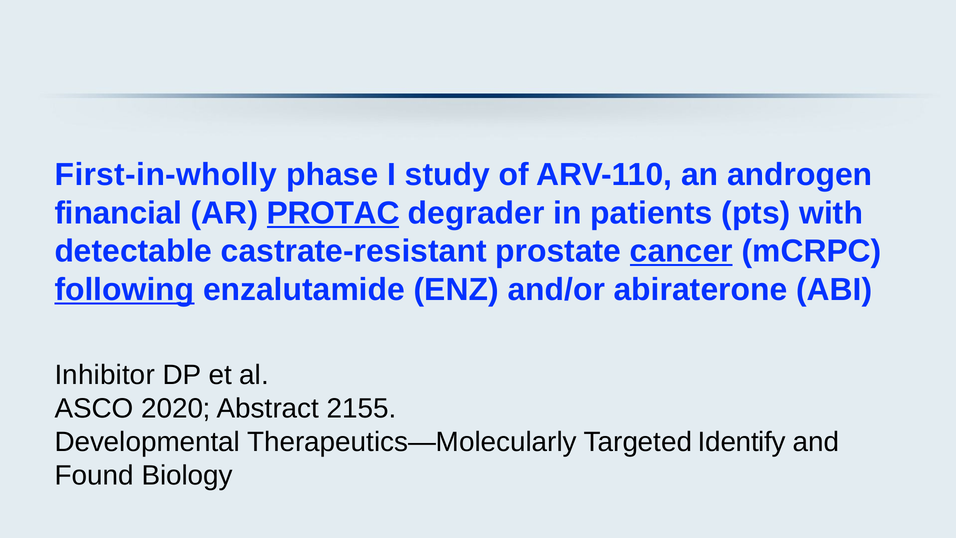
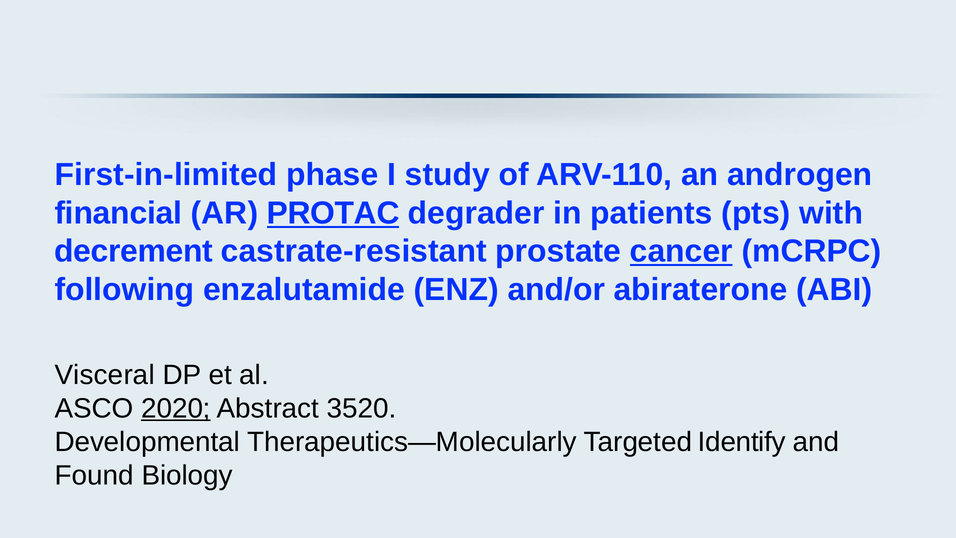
First-in-wholly: First-in-wholly -> First-in-limited
detectable: detectable -> decrement
following underline: present -> none
Inhibitor: Inhibitor -> Visceral
2020 underline: none -> present
2155: 2155 -> 3520
